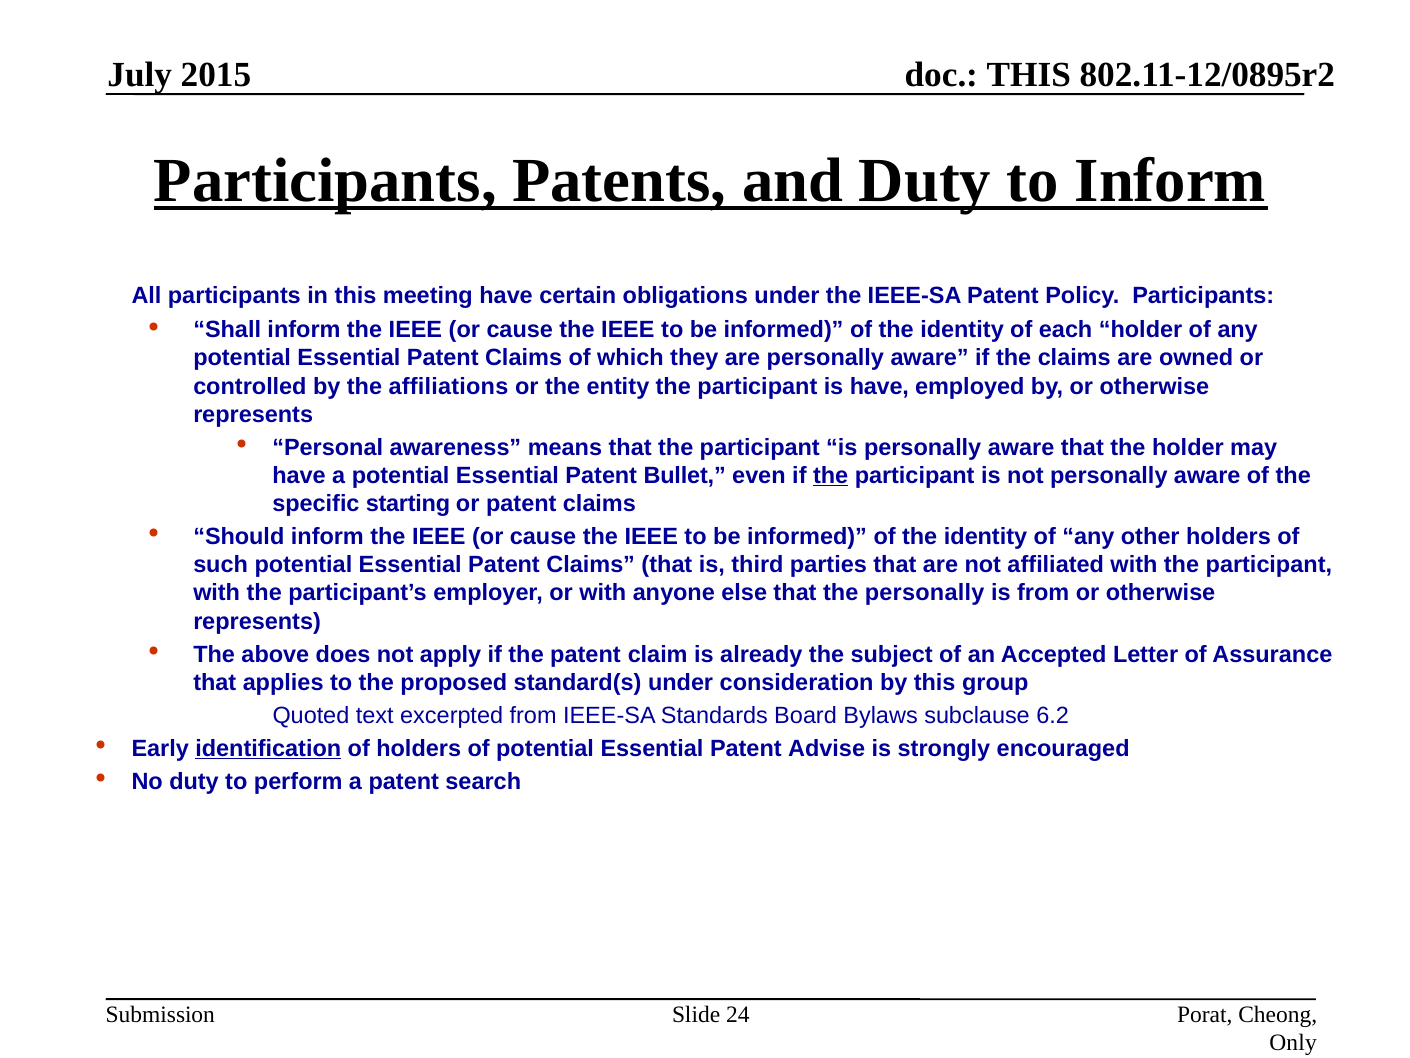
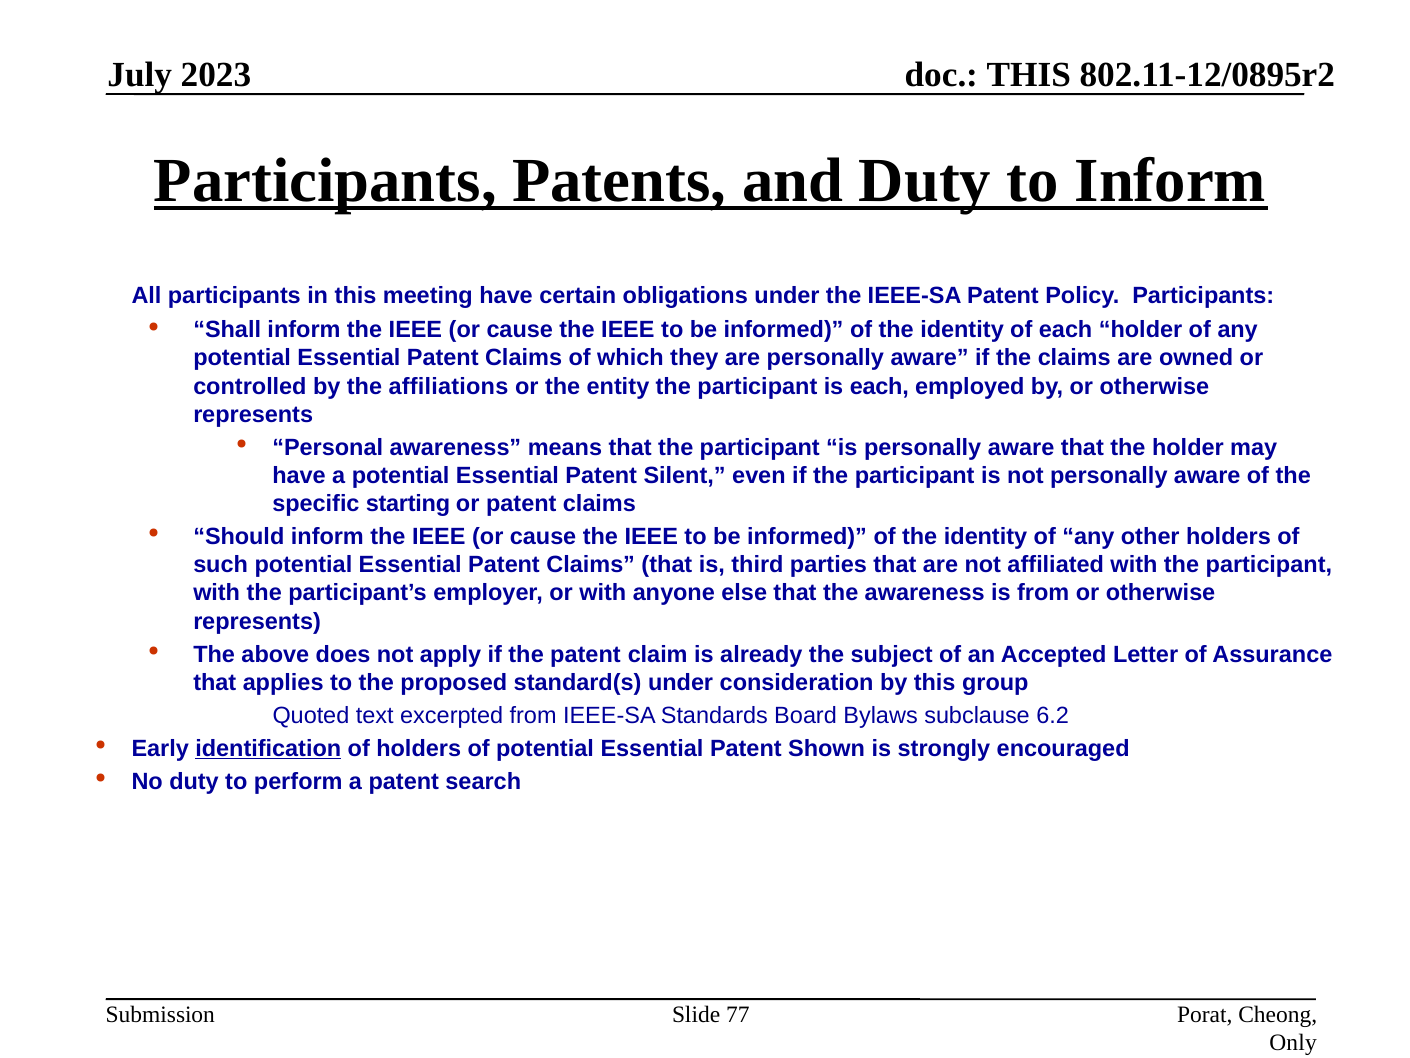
2015: 2015 -> 2023
is have: have -> each
Bullet: Bullet -> Silent
the at (831, 475) underline: present -> none
the personally: personally -> awareness
Advise: Advise -> Shown
24: 24 -> 77
